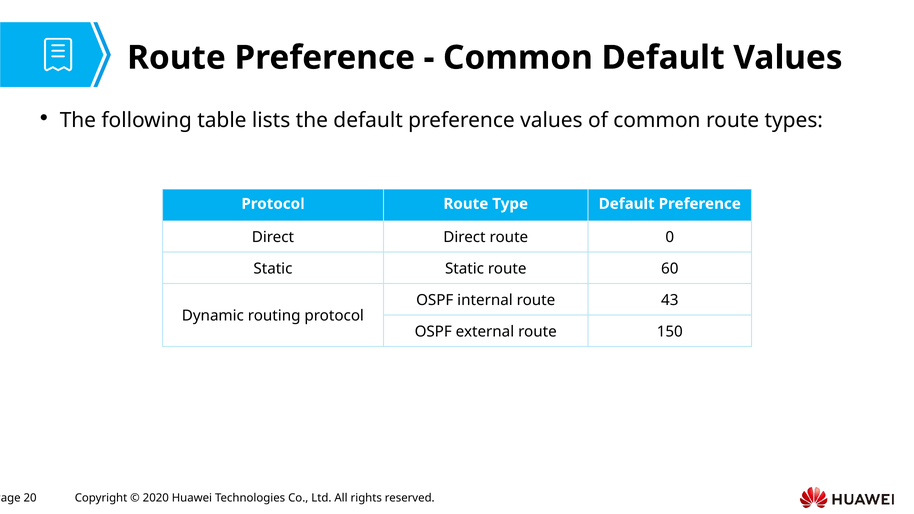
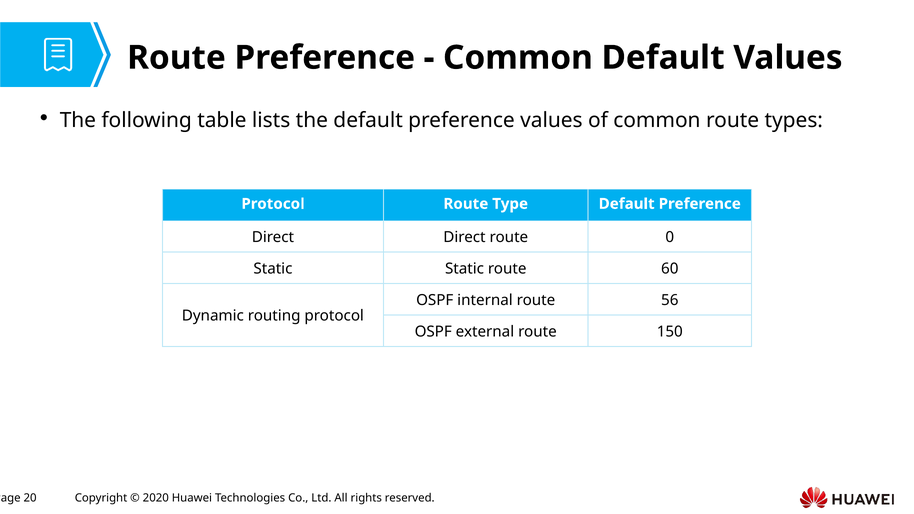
43: 43 -> 56
